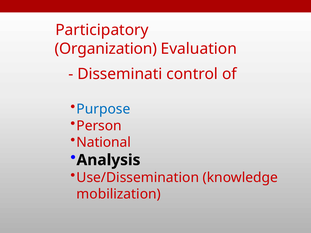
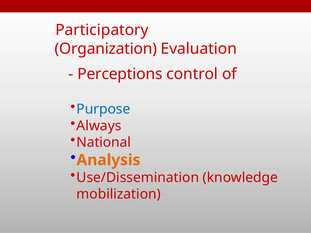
Disseminati: Disseminati -> Perceptions
Person: Person -> Always
Analysis colour: black -> orange
